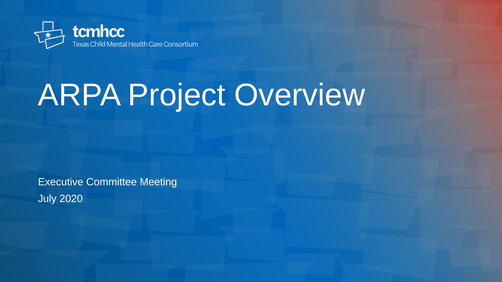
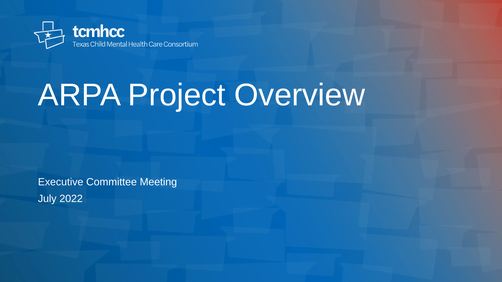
2020: 2020 -> 2022
